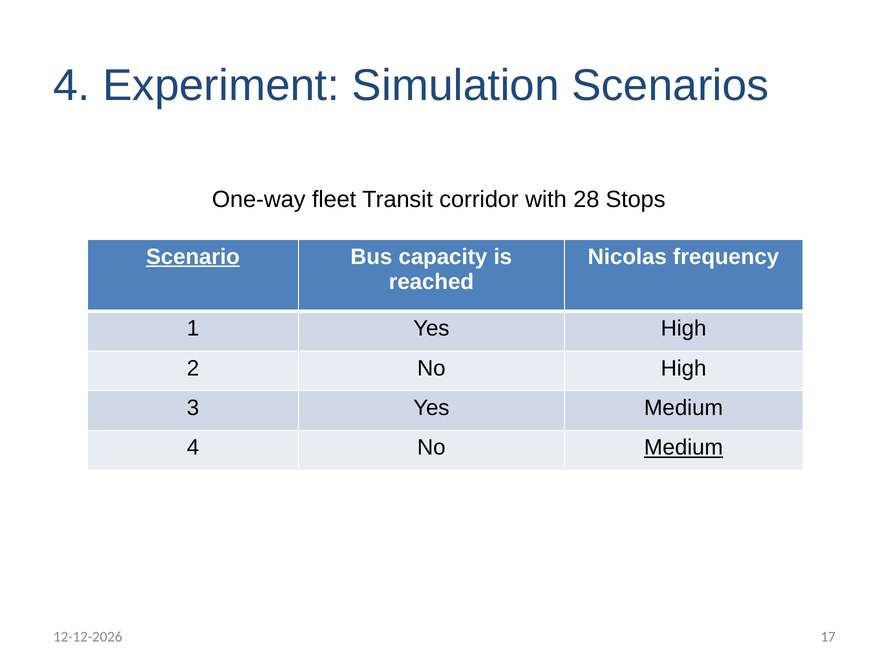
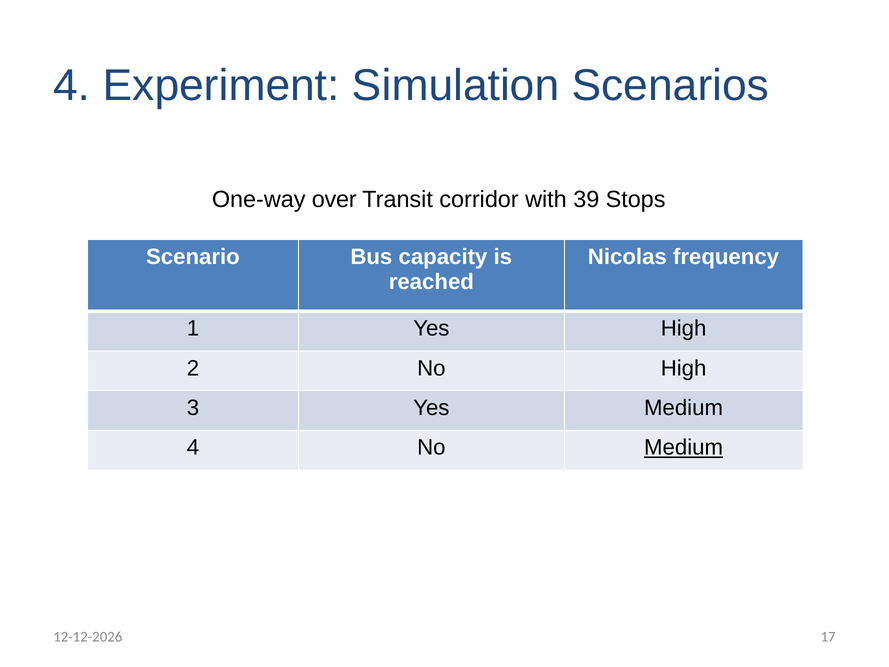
fleet: fleet -> over
28: 28 -> 39
Scenario underline: present -> none
